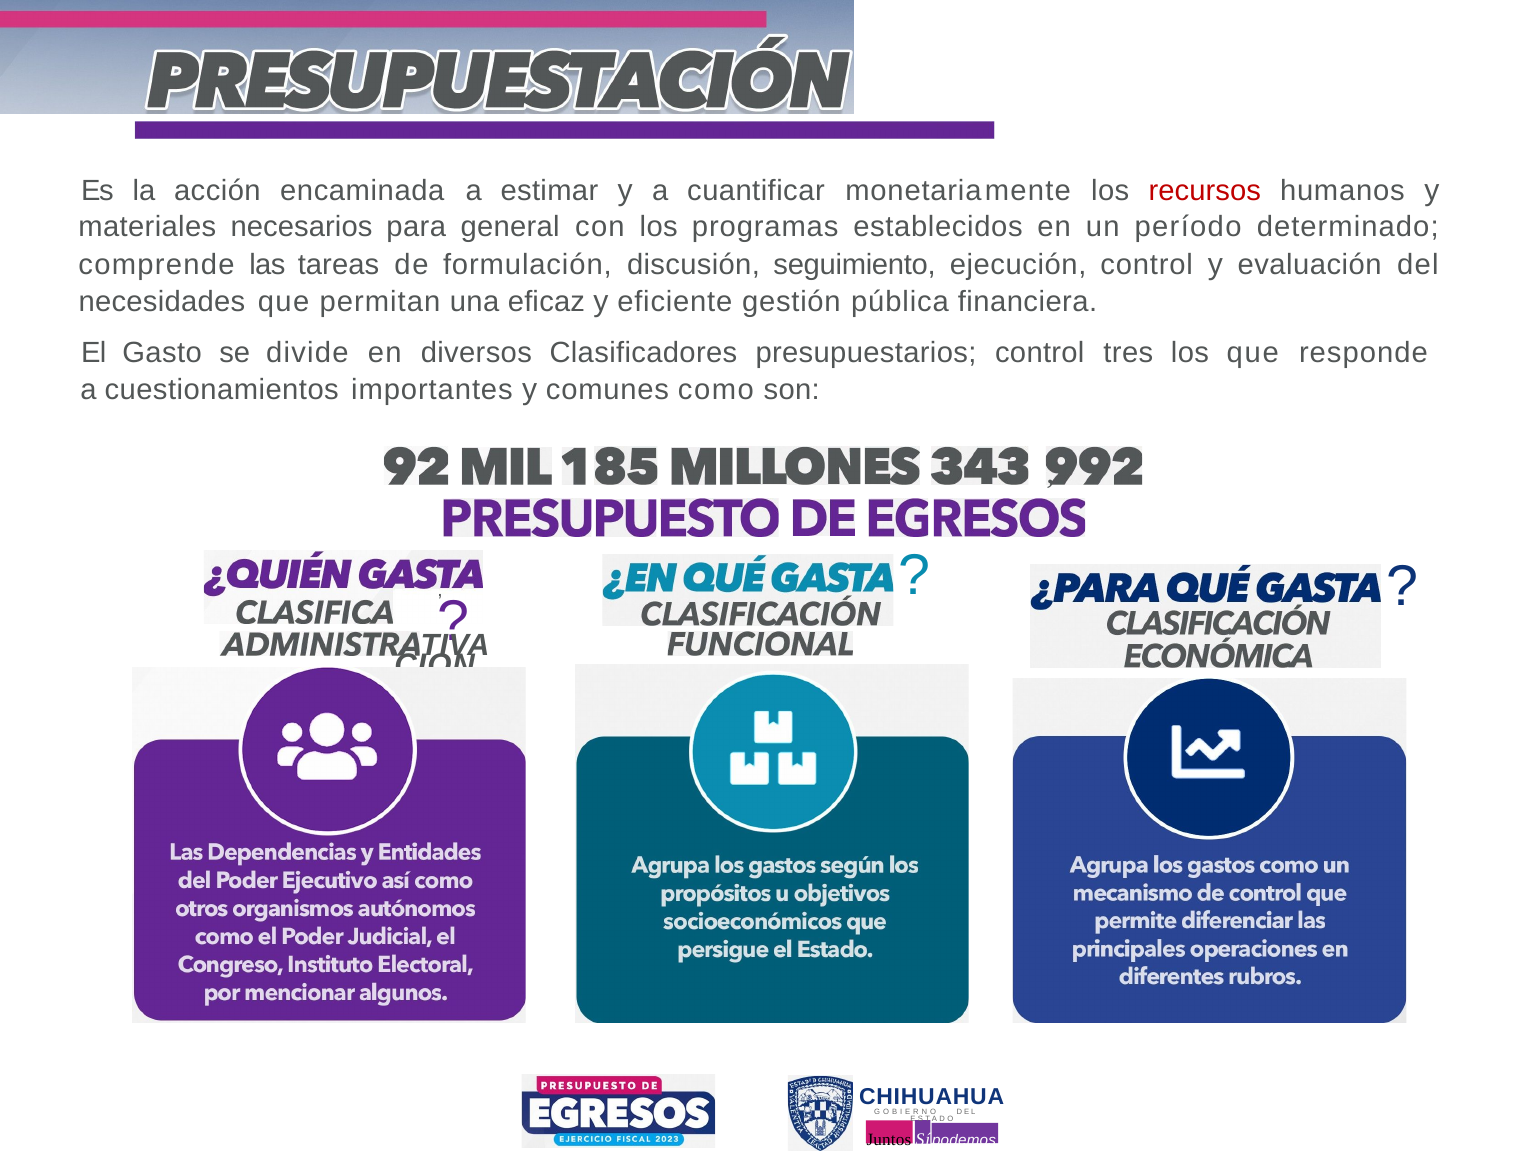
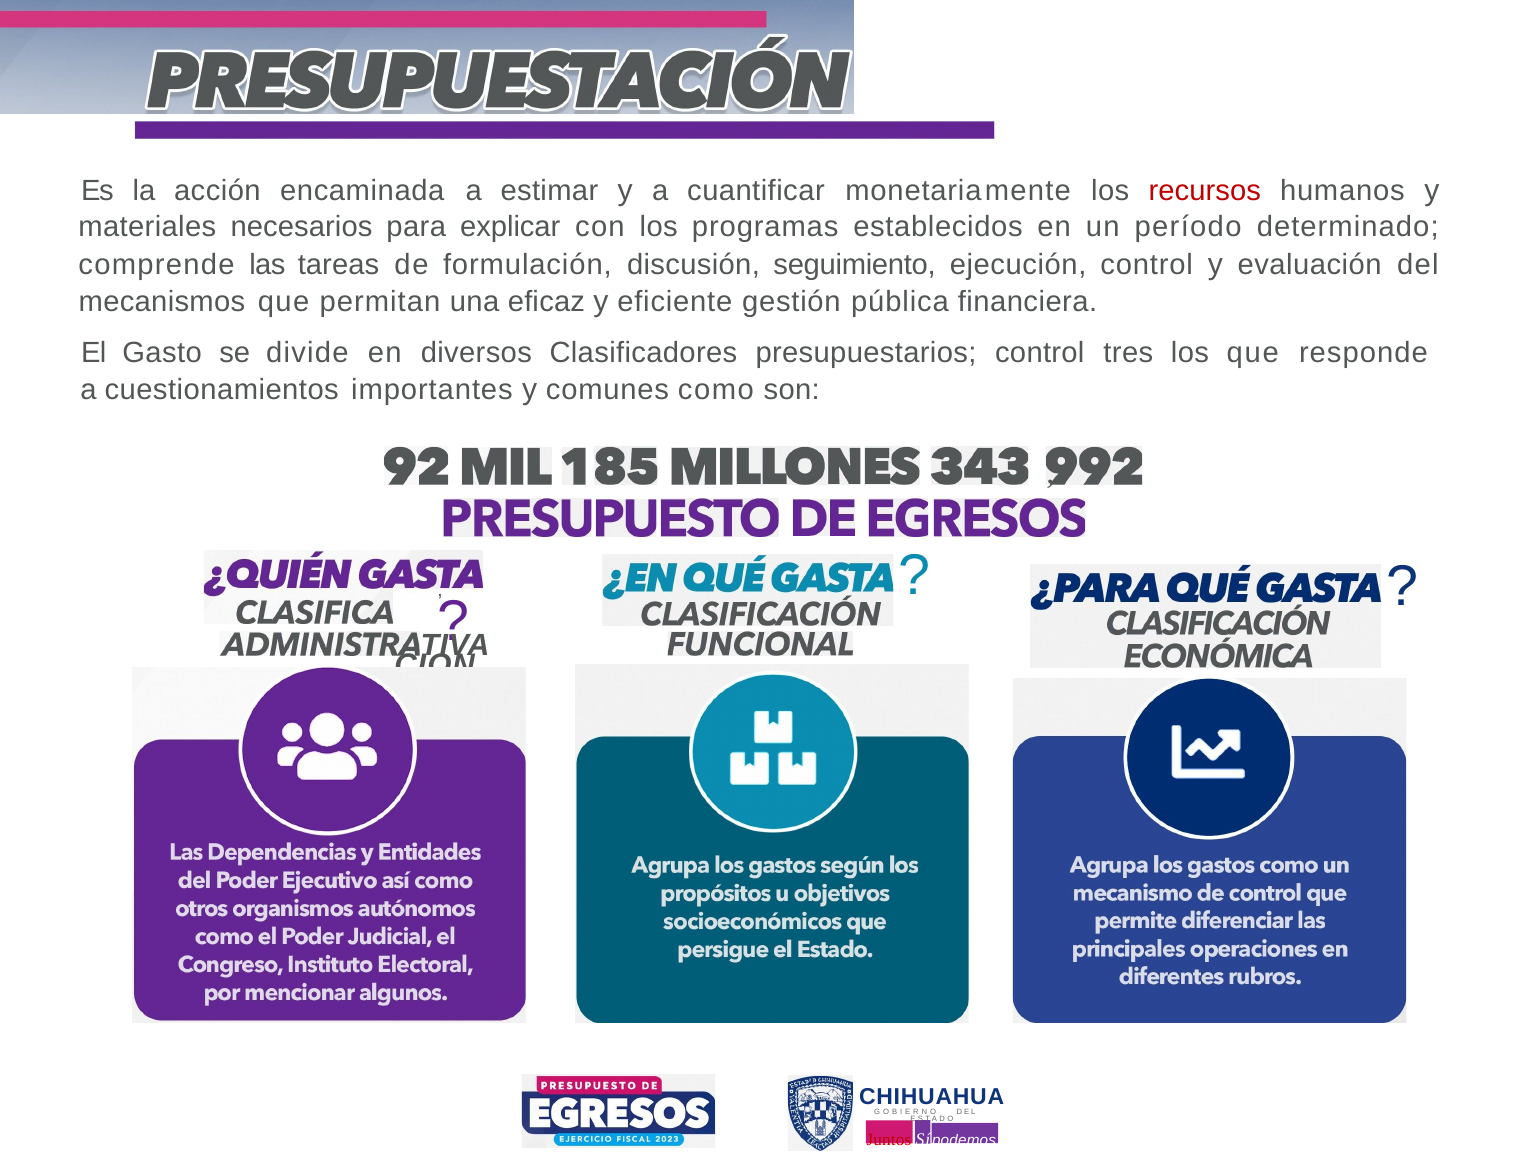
general: general -> explicar
necesidades: necesidades -> mecanismos
Juntos colour: black -> red
